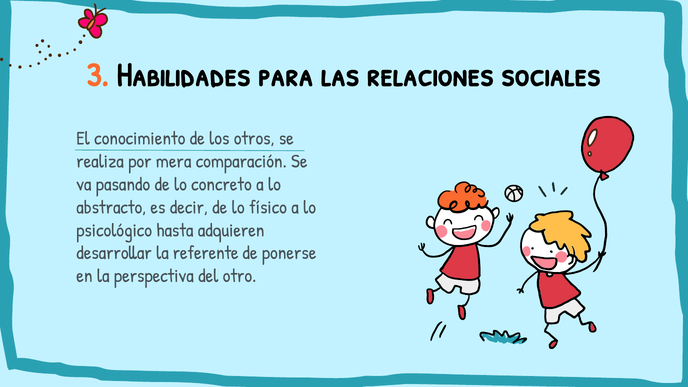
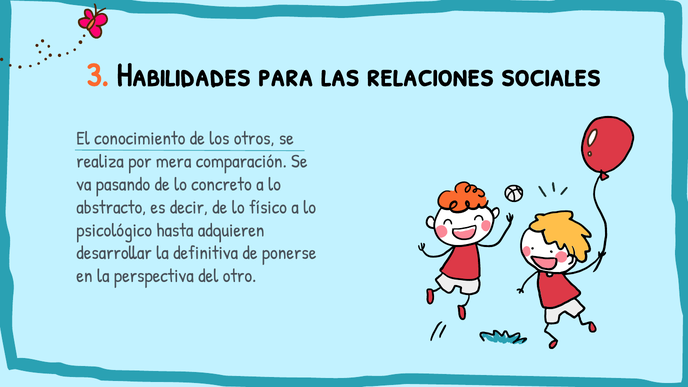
referente: referente -> definitiva
